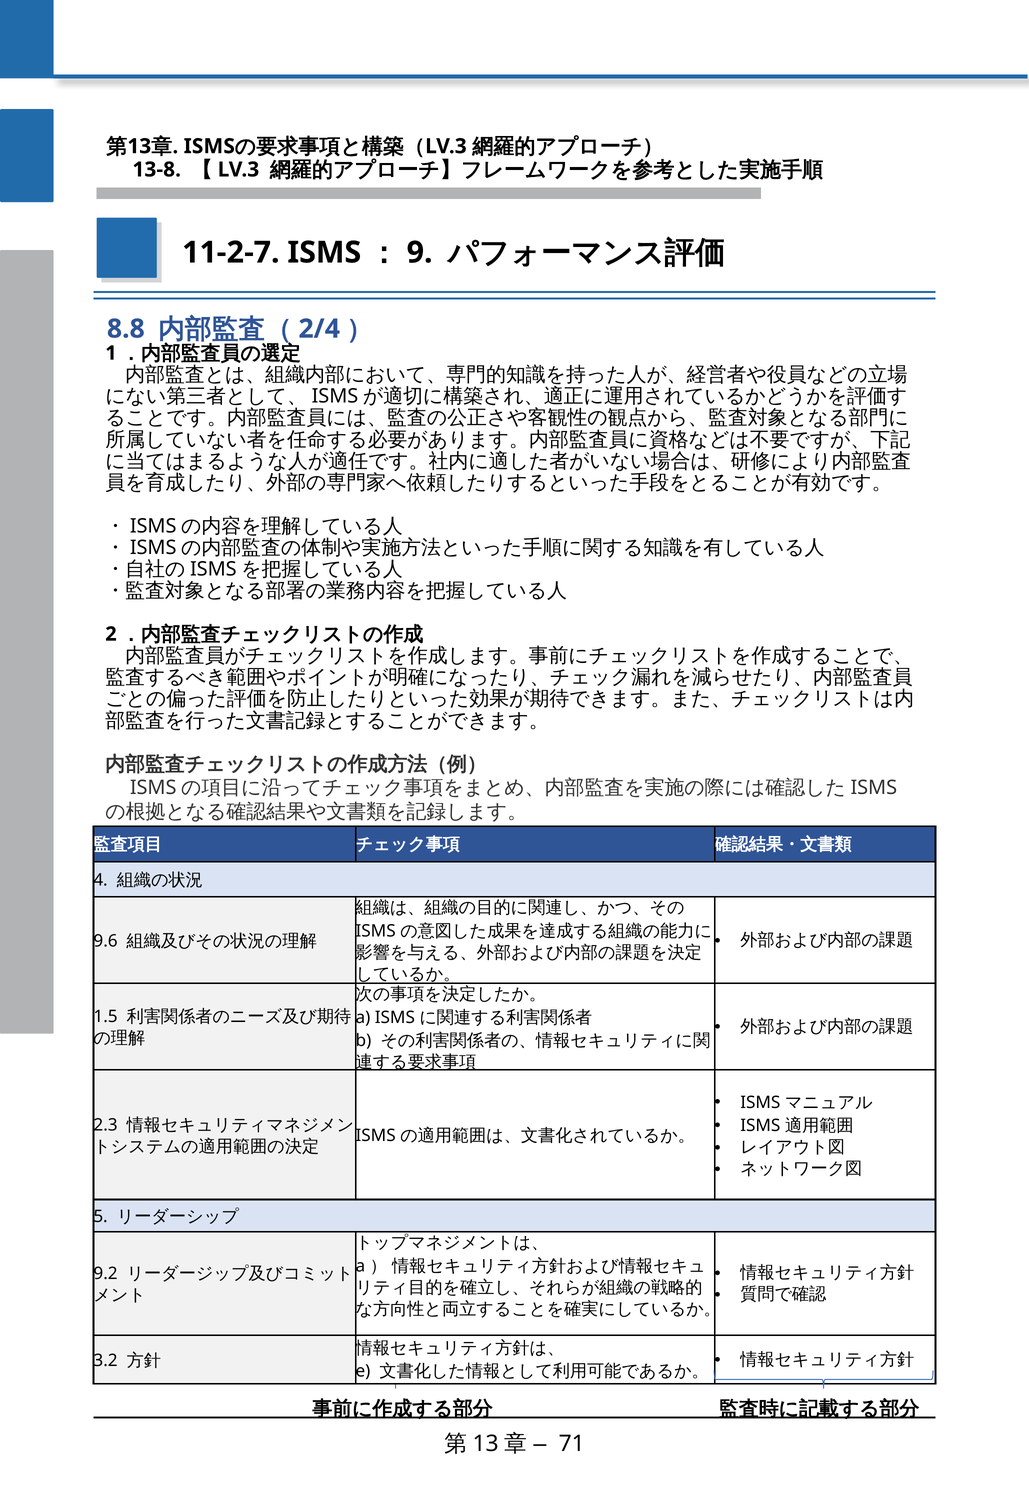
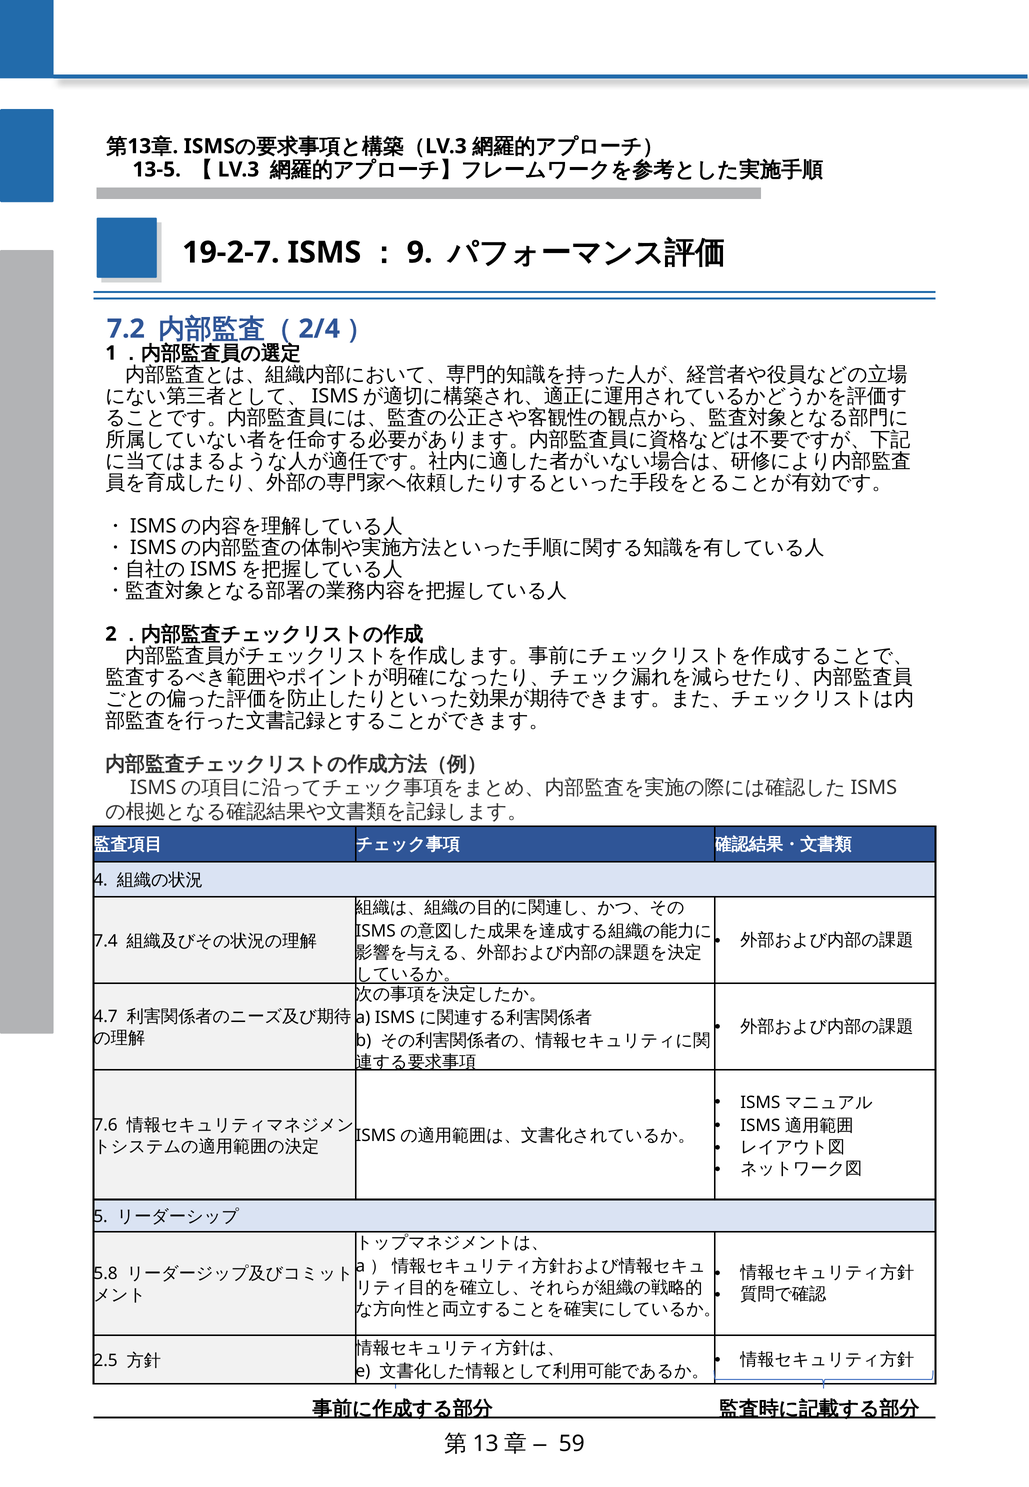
13-8: 13-8 -> 13-5
11-2-7: 11-2-7 -> 19-2-7
8.8: 8.8 -> 7.2
9.6: 9.6 -> 7.4
1.5: 1.5 -> 4.7
2.3: 2.3 -> 7.6
9.2: 9.2 -> 5.8
3.2: 3.2 -> 2.5
71: 71 -> 59
